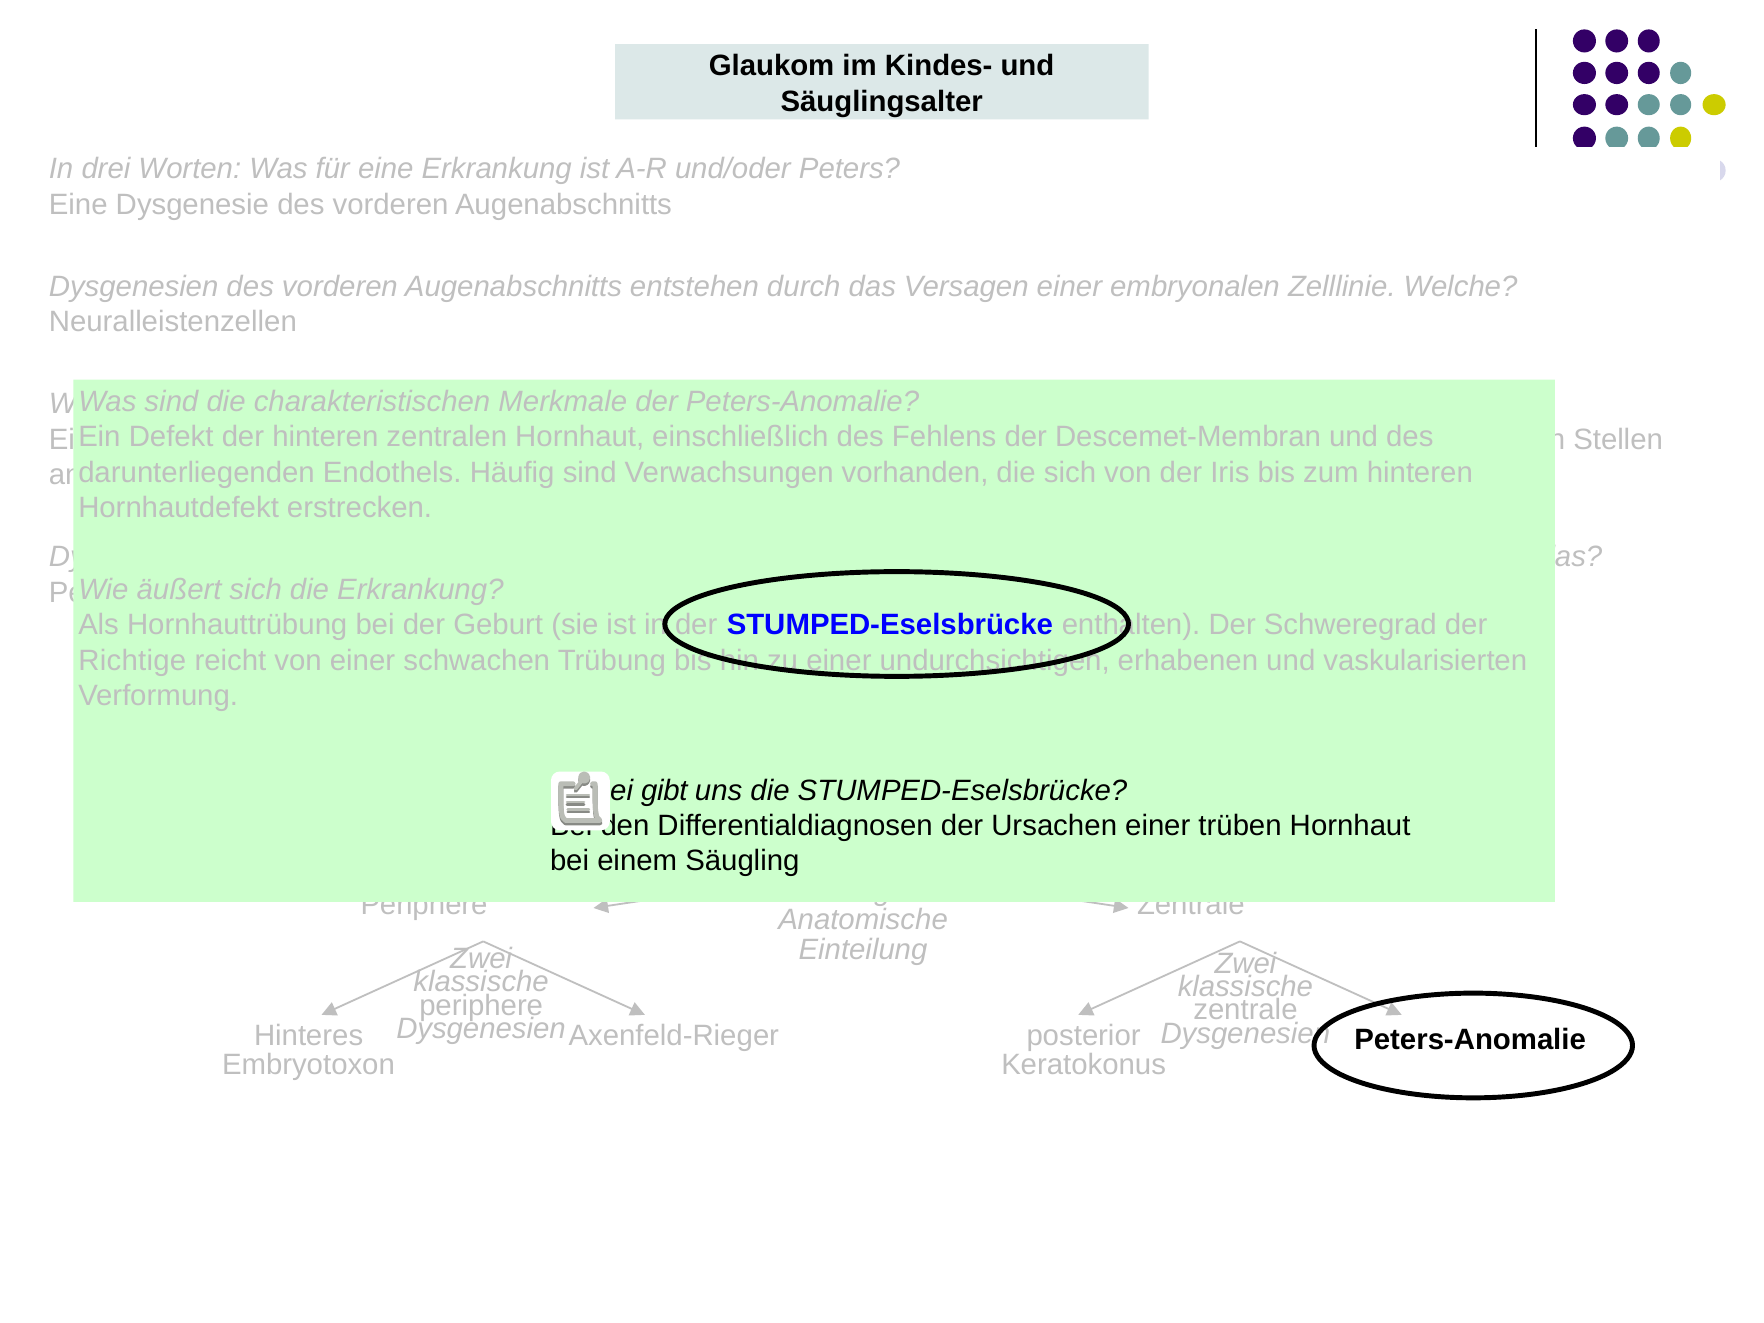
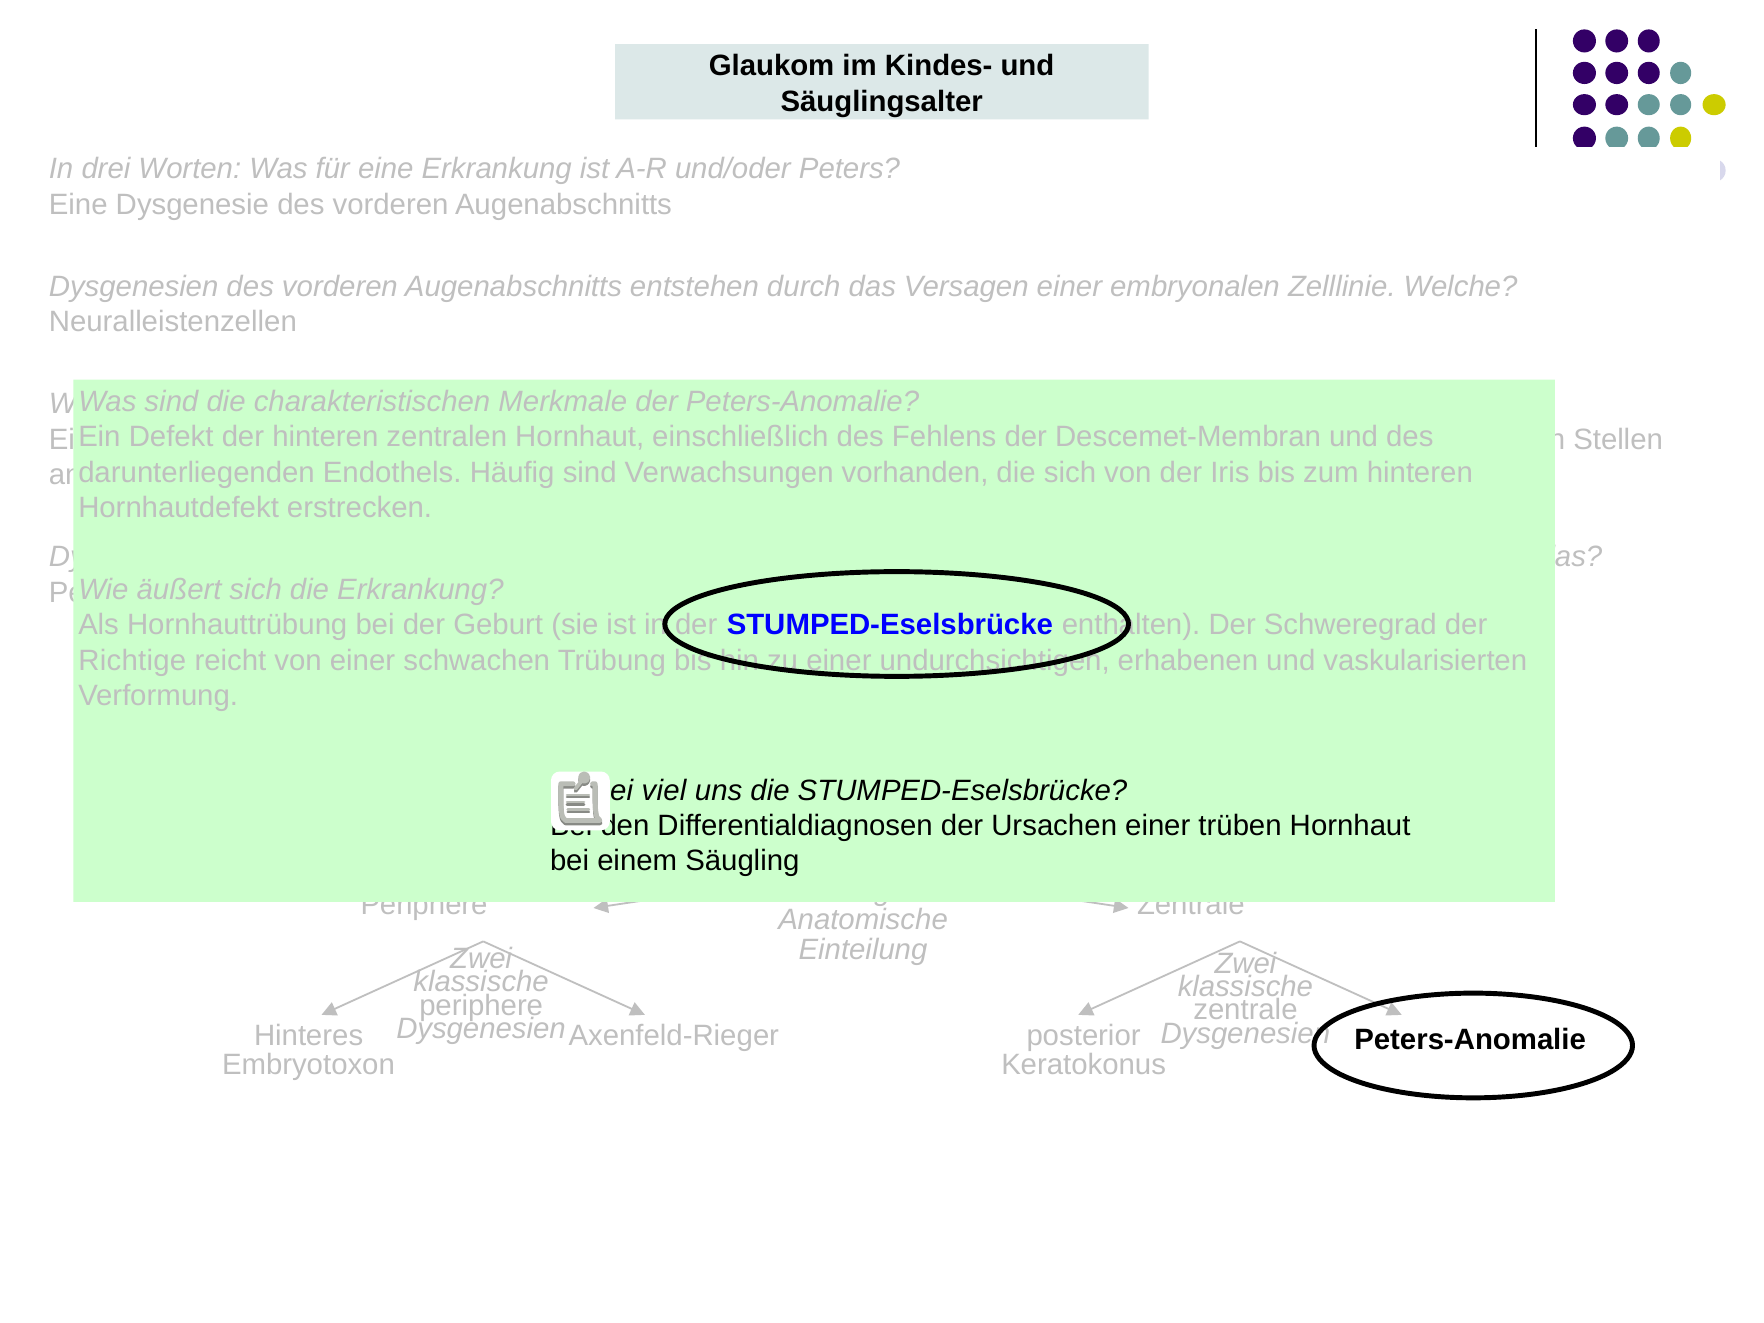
gibt: gibt -> viel
